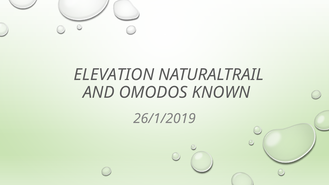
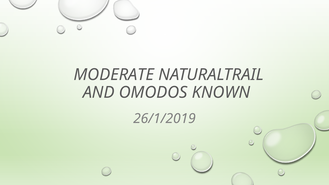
ELEVATION: ELEVATION -> MODERATE
